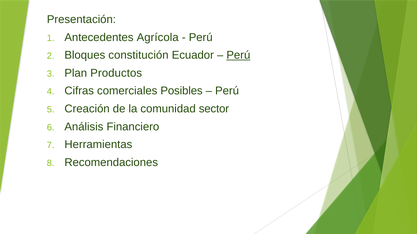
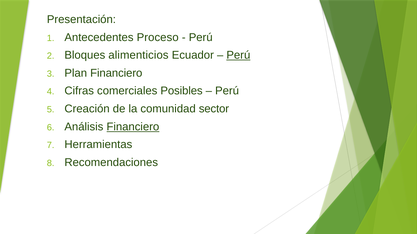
Agrícola: Agrícola -> Proceso
constitución: constitución -> alimenticios
Plan Productos: Productos -> Financiero
Financiero at (133, 127) underline: none -> present
